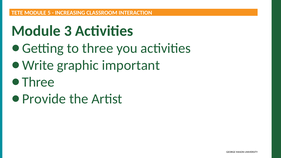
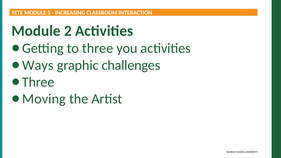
3: 3 -> 2
Write: Write -> Ways
important: important -> challenges
Provide: Provide -> Moving
